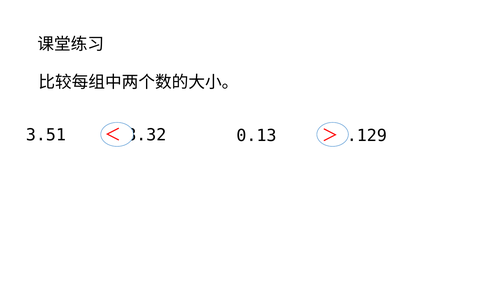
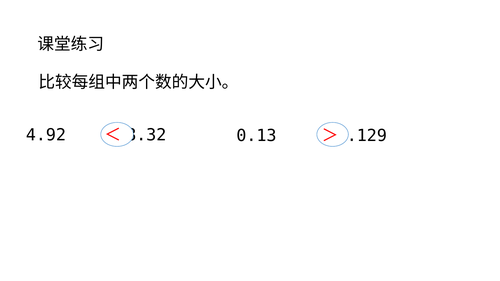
3.51: 3.51 -> 4.92
